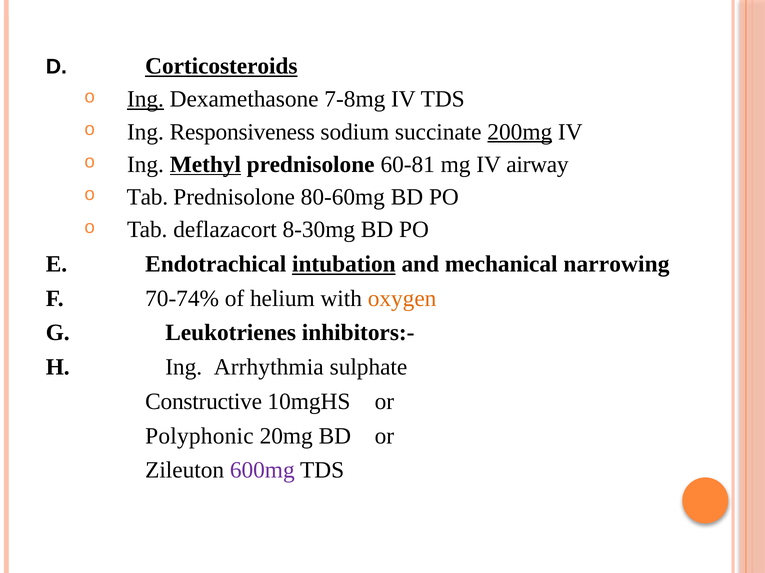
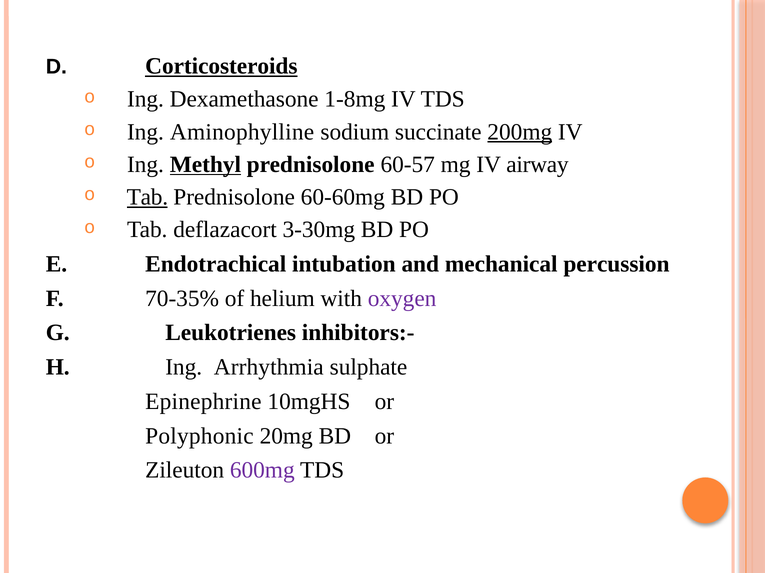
Ing at (145, 99) underline: present -> none
7-8mg: 7-8mg -> 1-8mg
Responsiveness: Responsiveness -> Aminophylline
60-81: 60-81 -> 60-57
Tab at (147, 197) underline: none -> present
80-60mg: 80-60mg -> 60-60mg
8-30mg: 8-30mg -> 3-30mg
intubation underline: present -> none
narrowing: narrowing -> percussion
70-74%: 70-74% -> 70-35%
oxygen colour: orange -> purple
Constructive: Constructive -> Epinephrine
